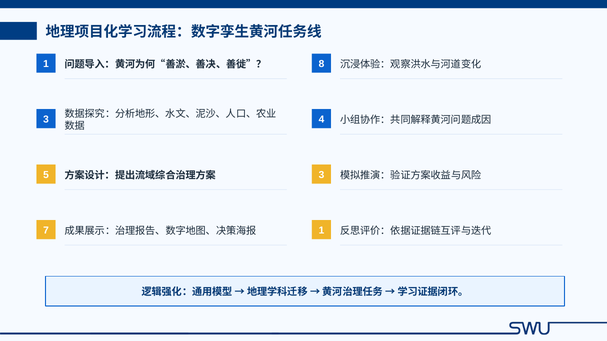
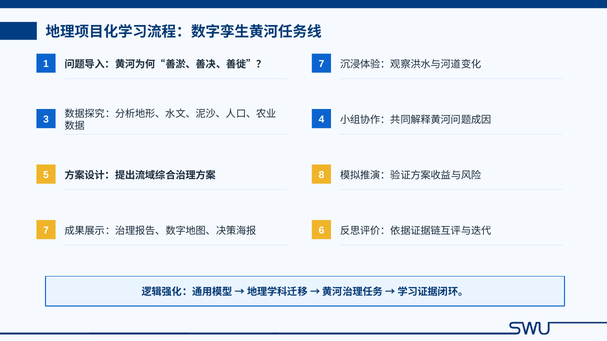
8 at (321, 64): 8 -> 7
3 at (321, 175): 3 -> 8
1 at (321, 231): 1 -> 6
